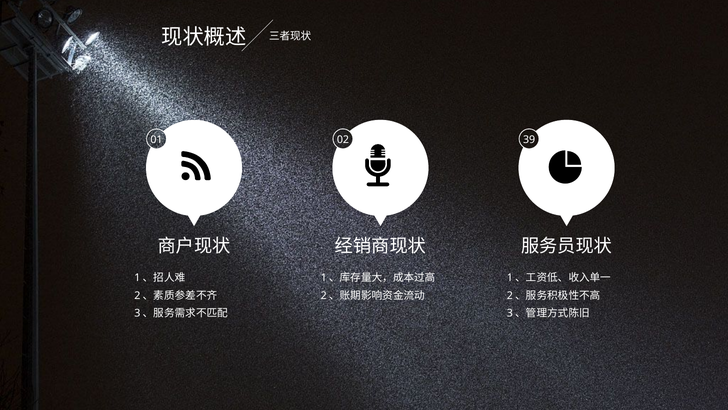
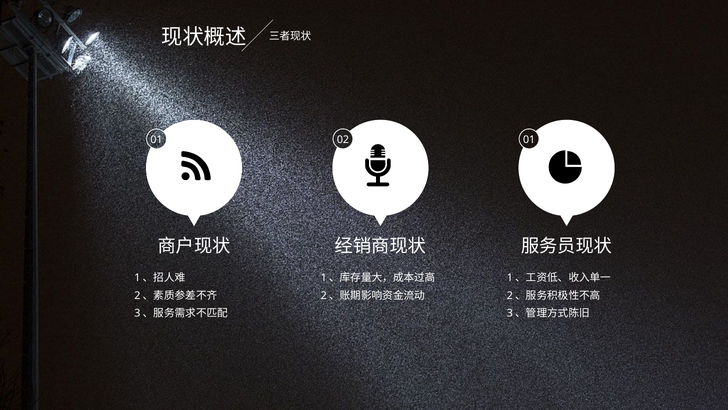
39 at (529, 139): 39 -> 01
